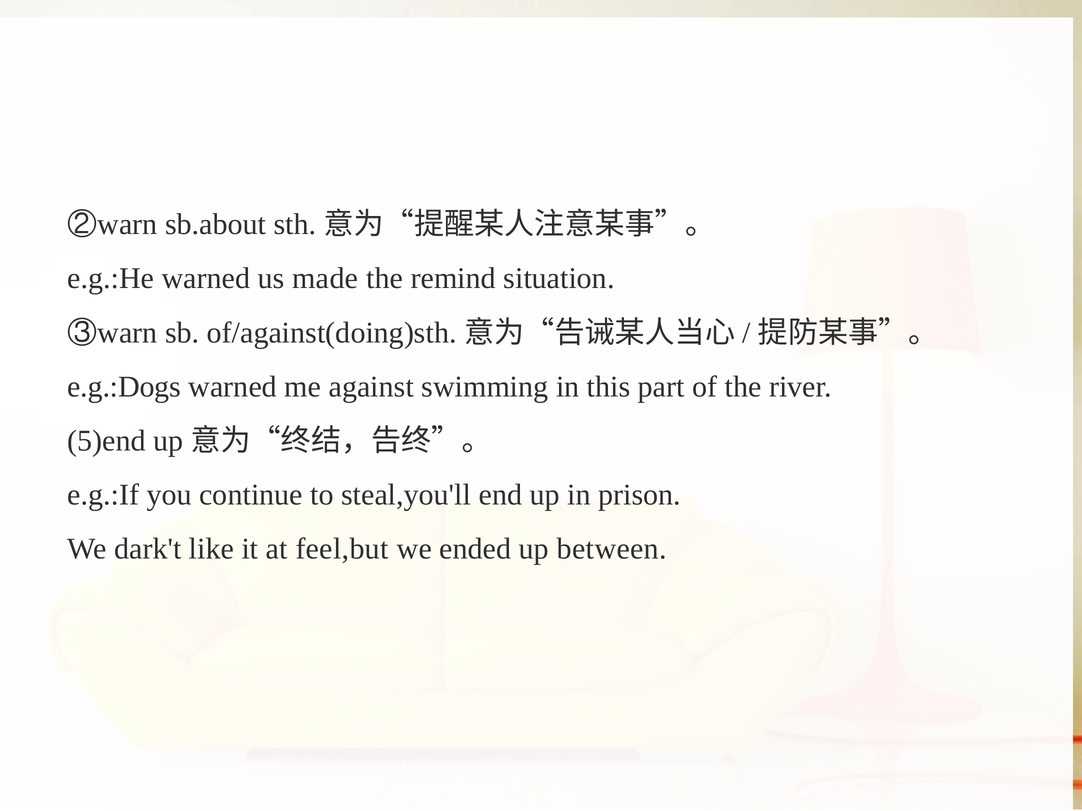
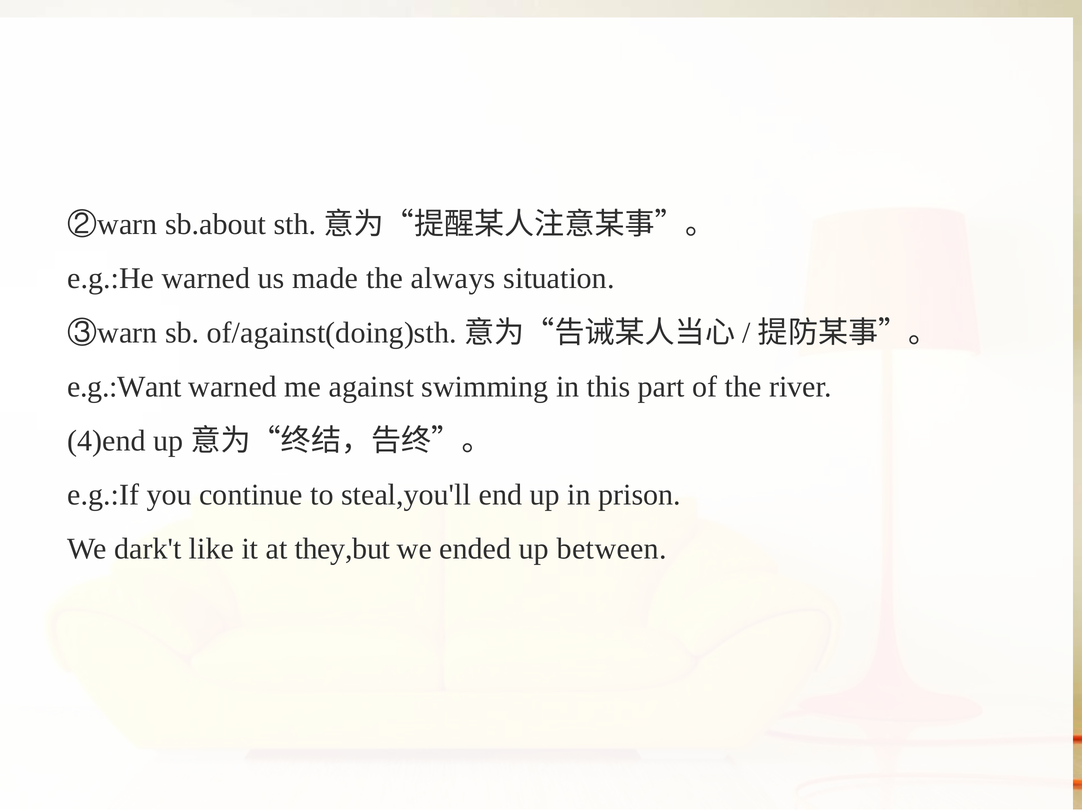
remind: remind -> always
e.g.:Dogs: e.g.:Dogs -> e.g.:Want
5)end: 5)end -> 4)end
feel,but: feel,but -> they,but
